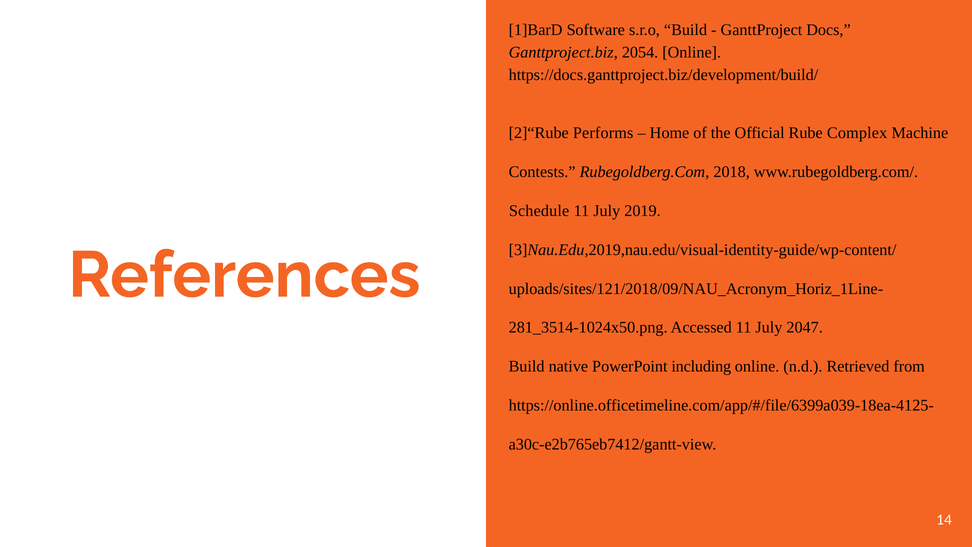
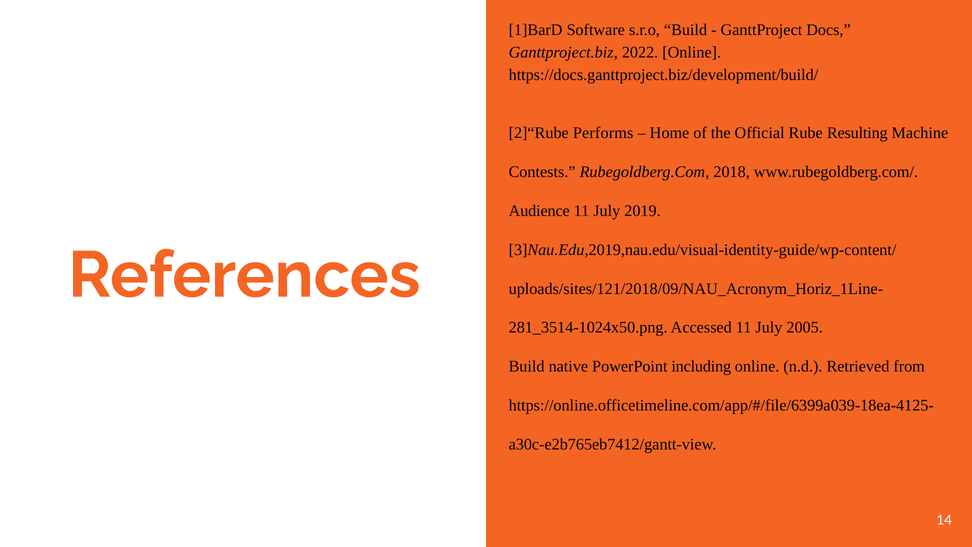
2054: 2054 -> 2022
Complex: Complex -> Resulting
Schedule: Schedule -> Audience
2047: 2047 -> 2005
